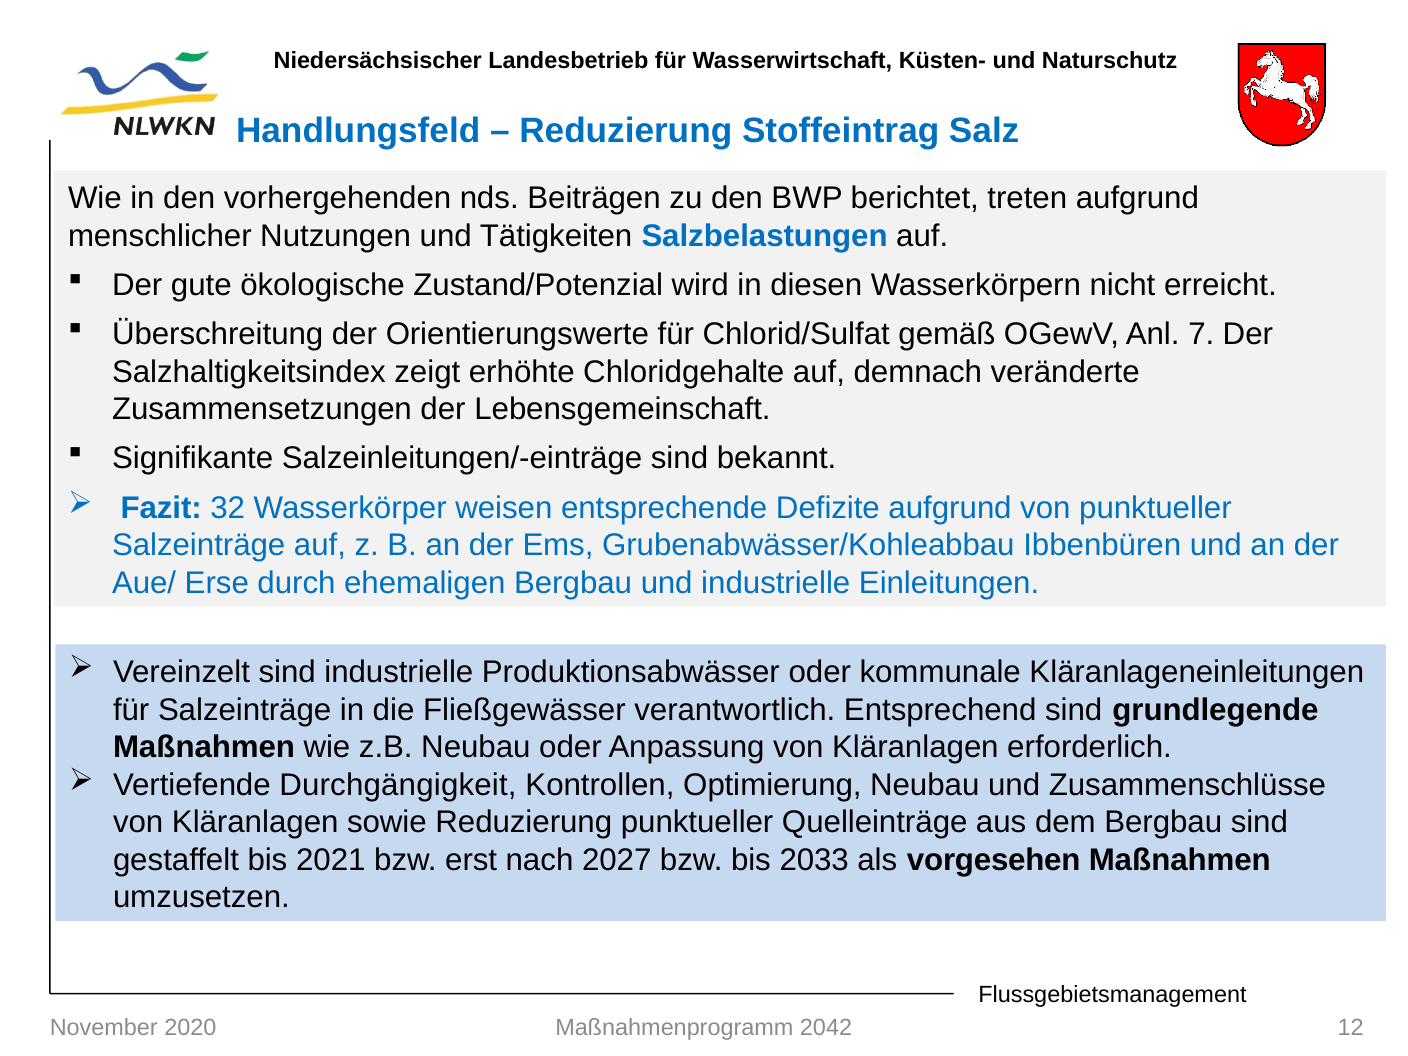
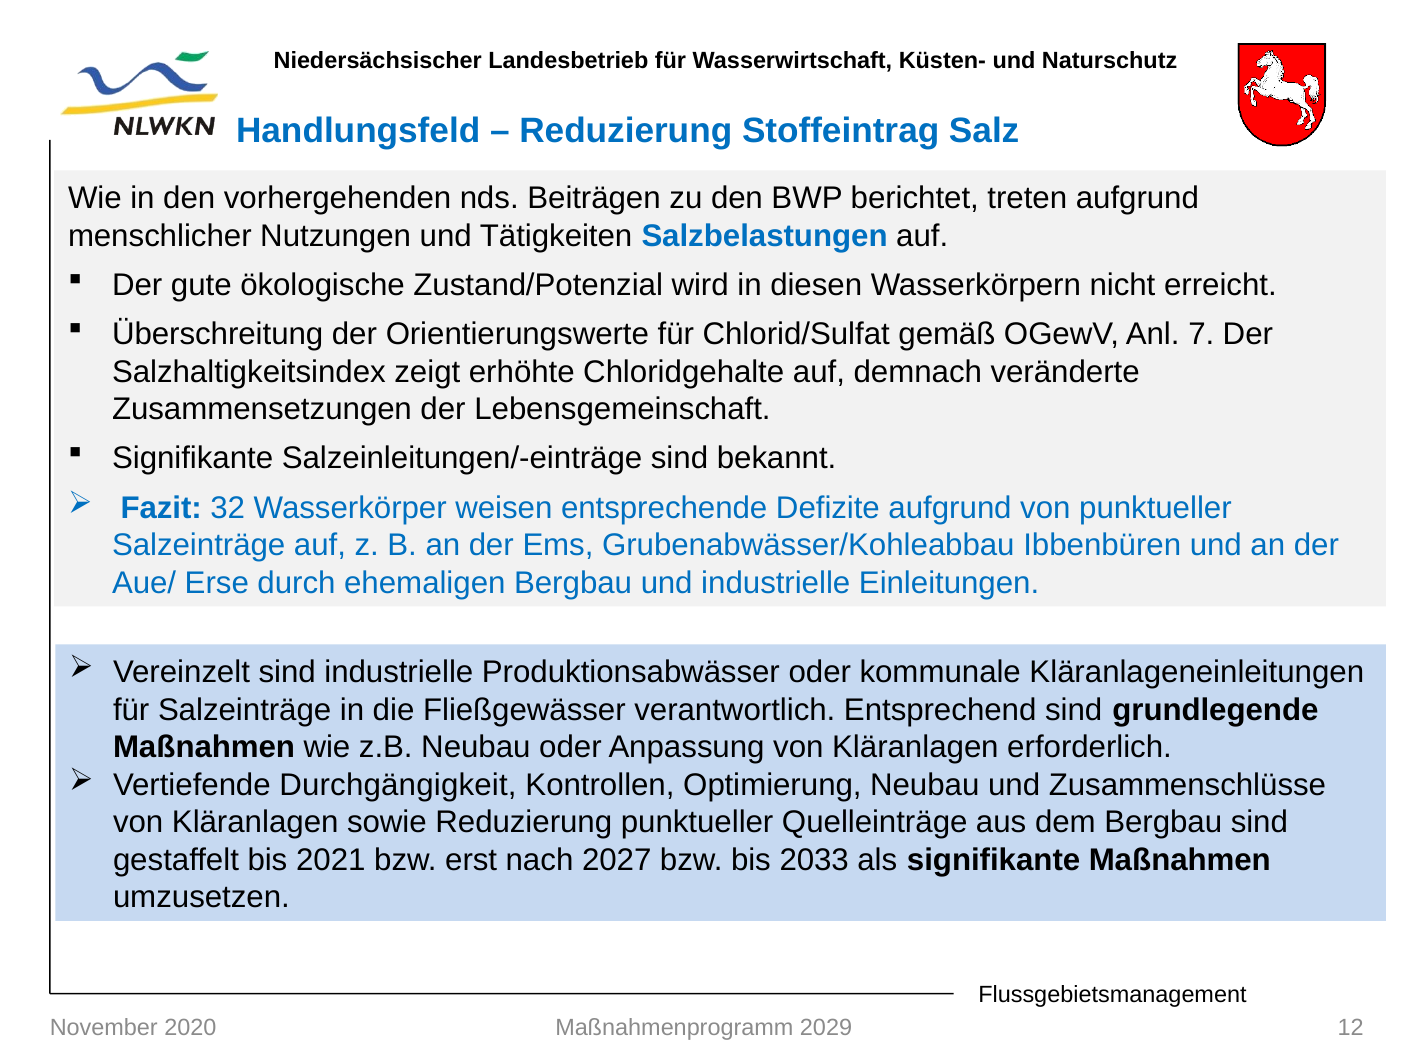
als vorgesehen: vorgesehen -> signifikante
2042: 2042 -> 2029
